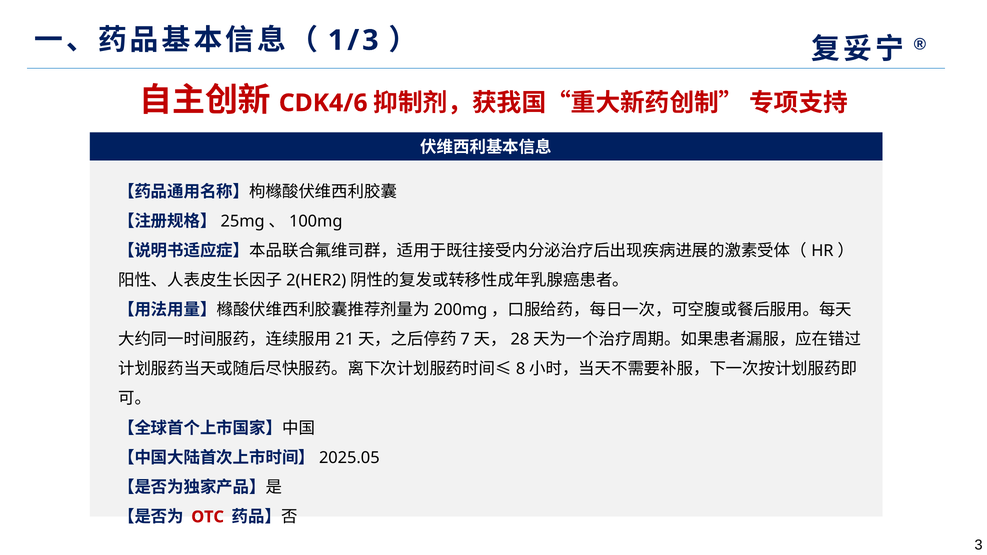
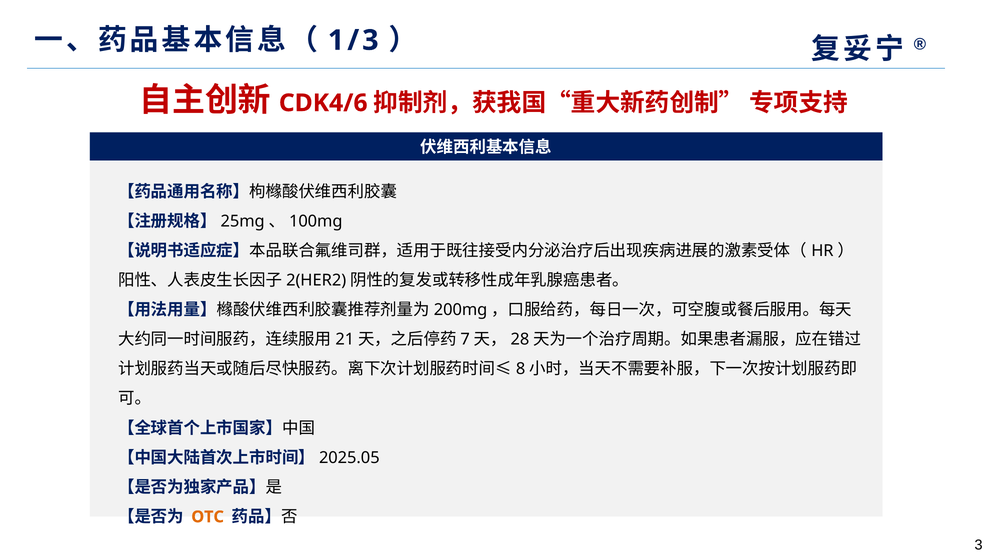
OTC colour: red -> orange
